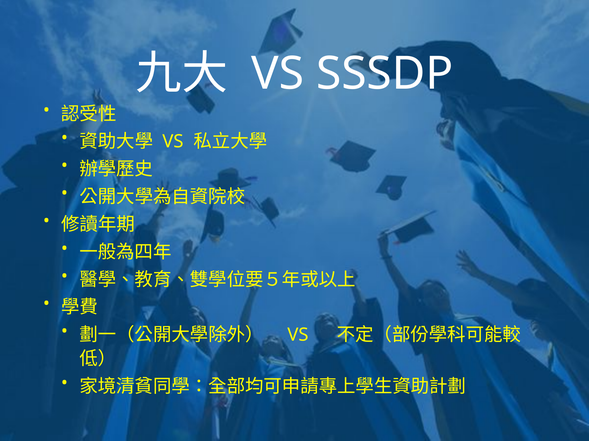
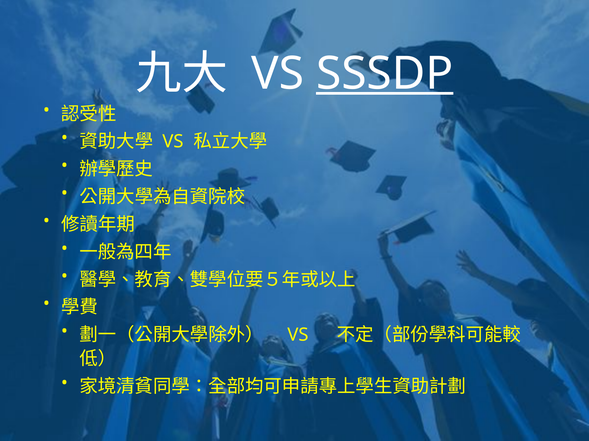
SSSDP underline: none -> present
